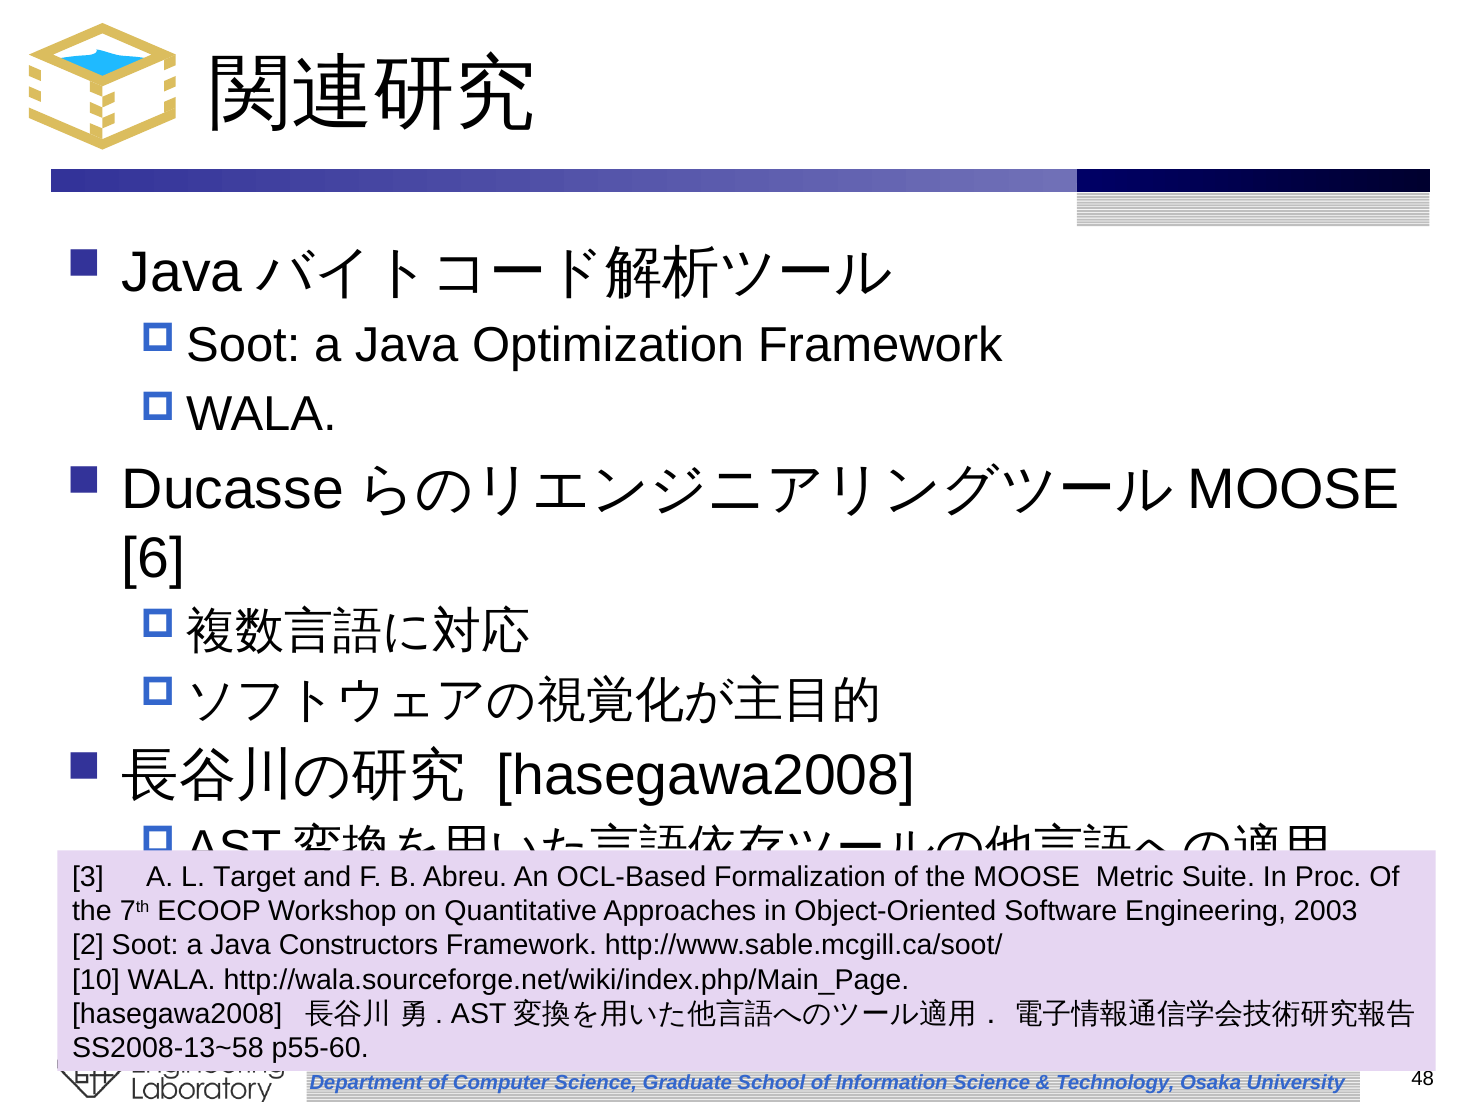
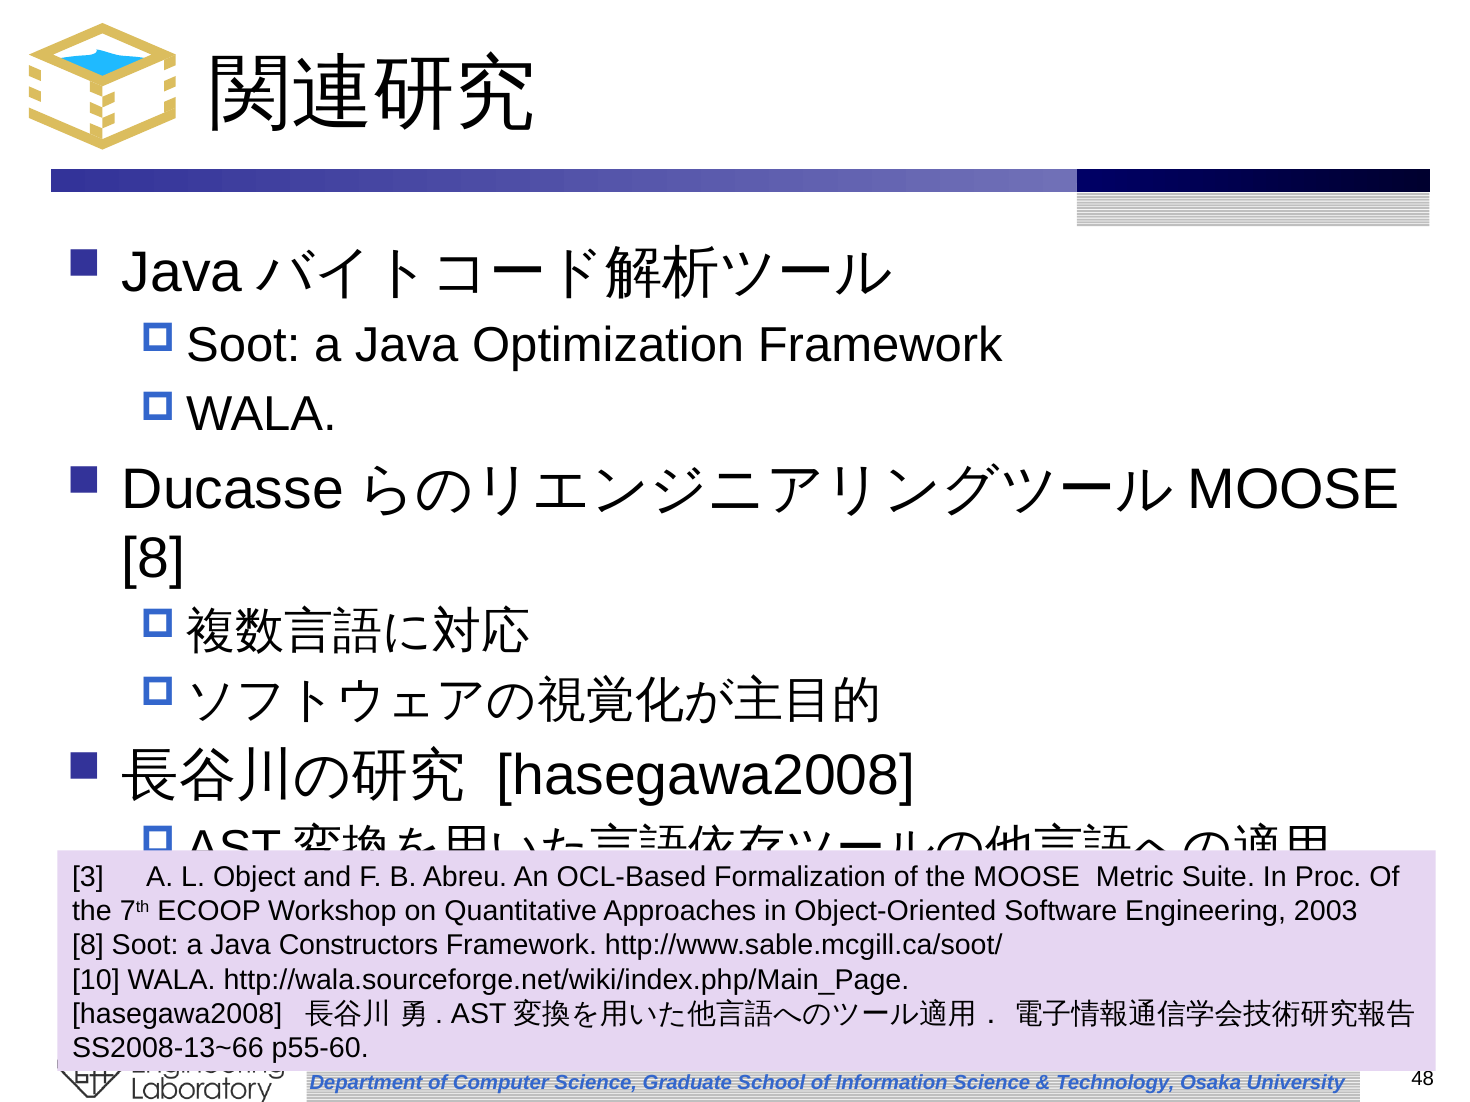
6 at (154, 559): 6 -> 8
Target: Target -> Object
2 at (88, 946): 2 -> 8
SS2008-13~58: SS2008-13~58 -> SS2008-13~66
